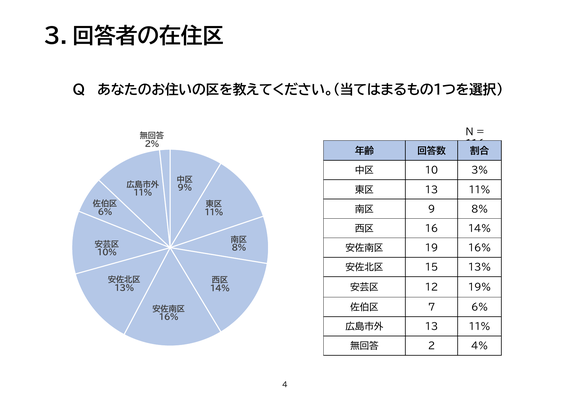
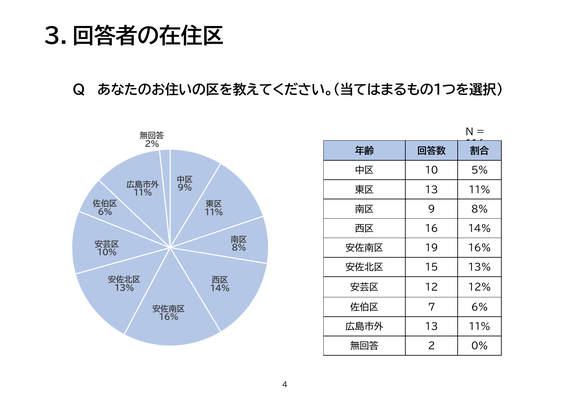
3%: 3% -> 5%
19%: 19% -> 12%
4%: 4% -> 0%
